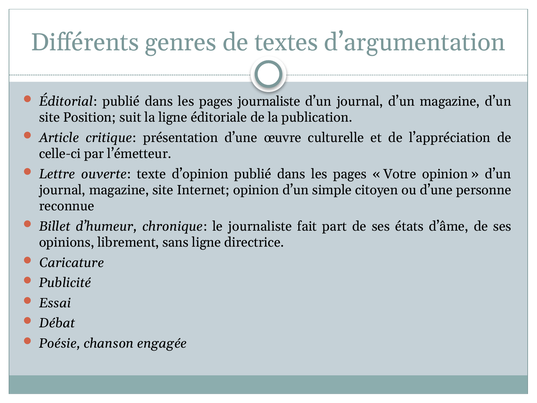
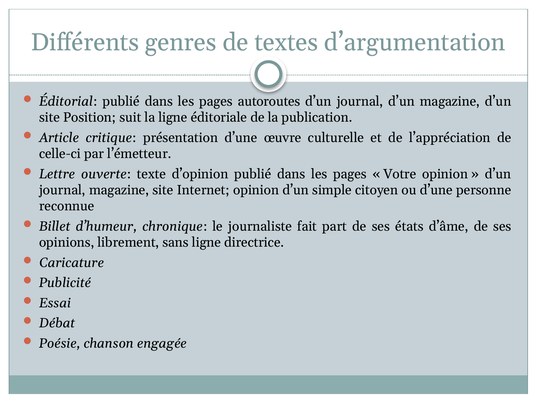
pages journaliste: journaliste -> autoroutes
